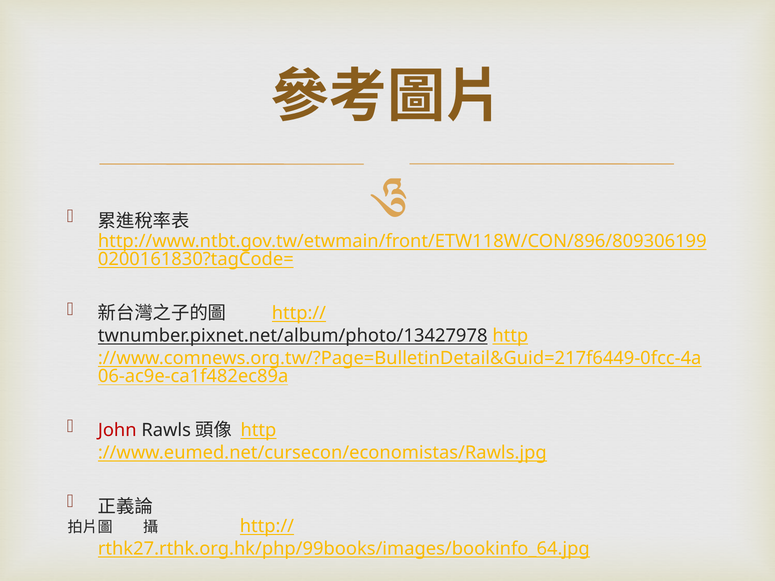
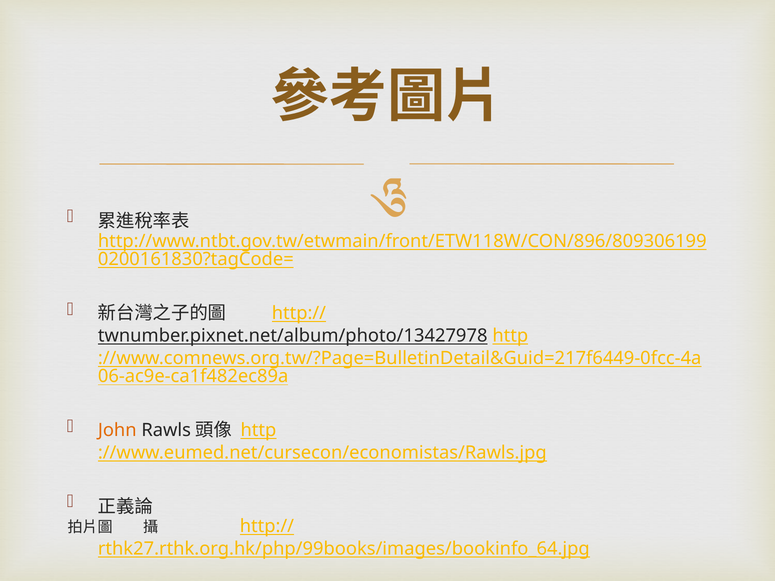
John colour: red -> orange
